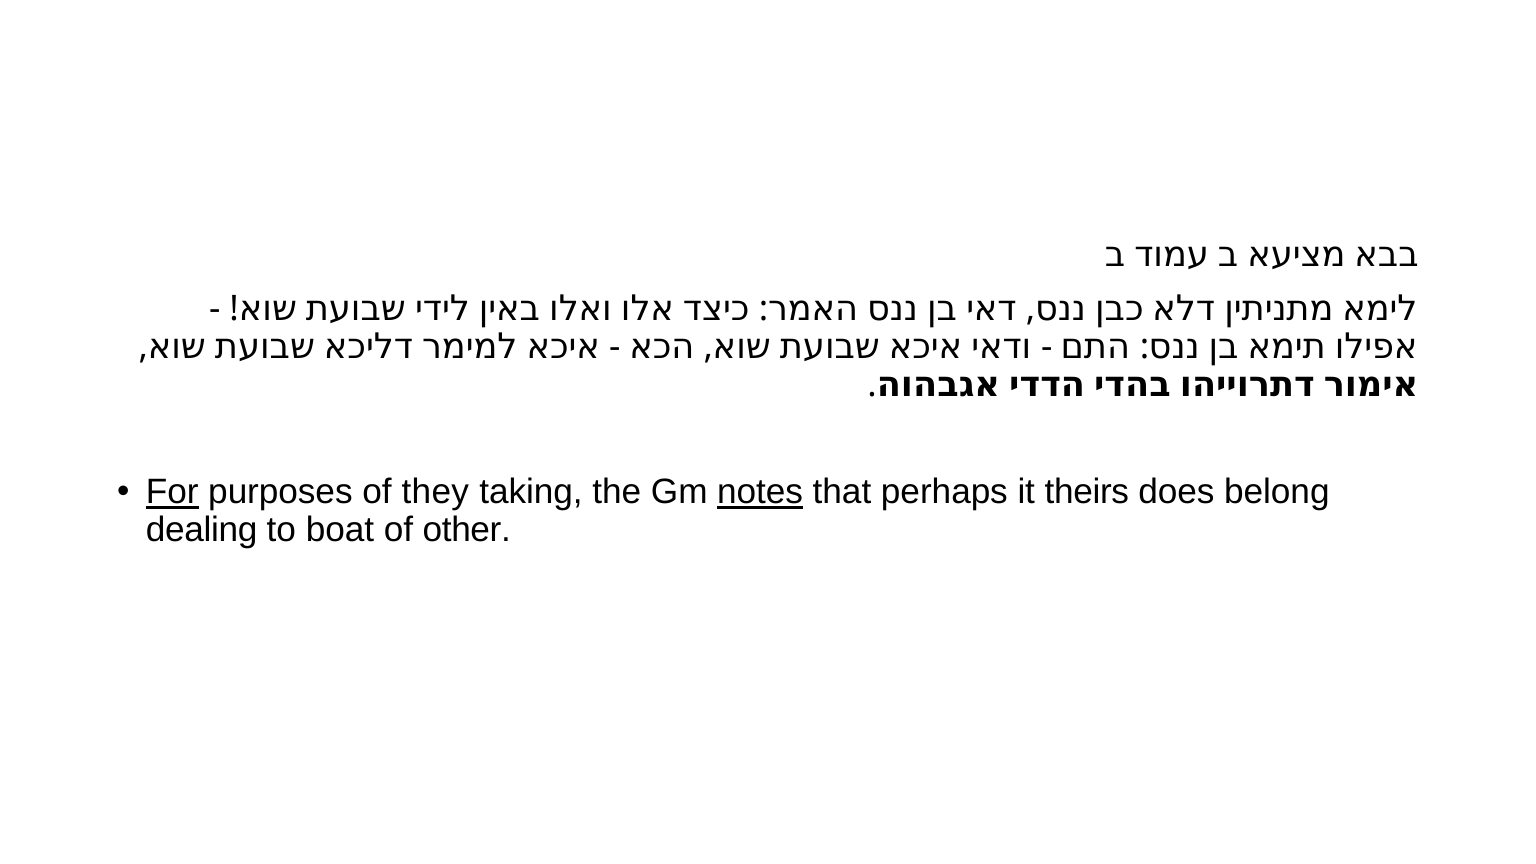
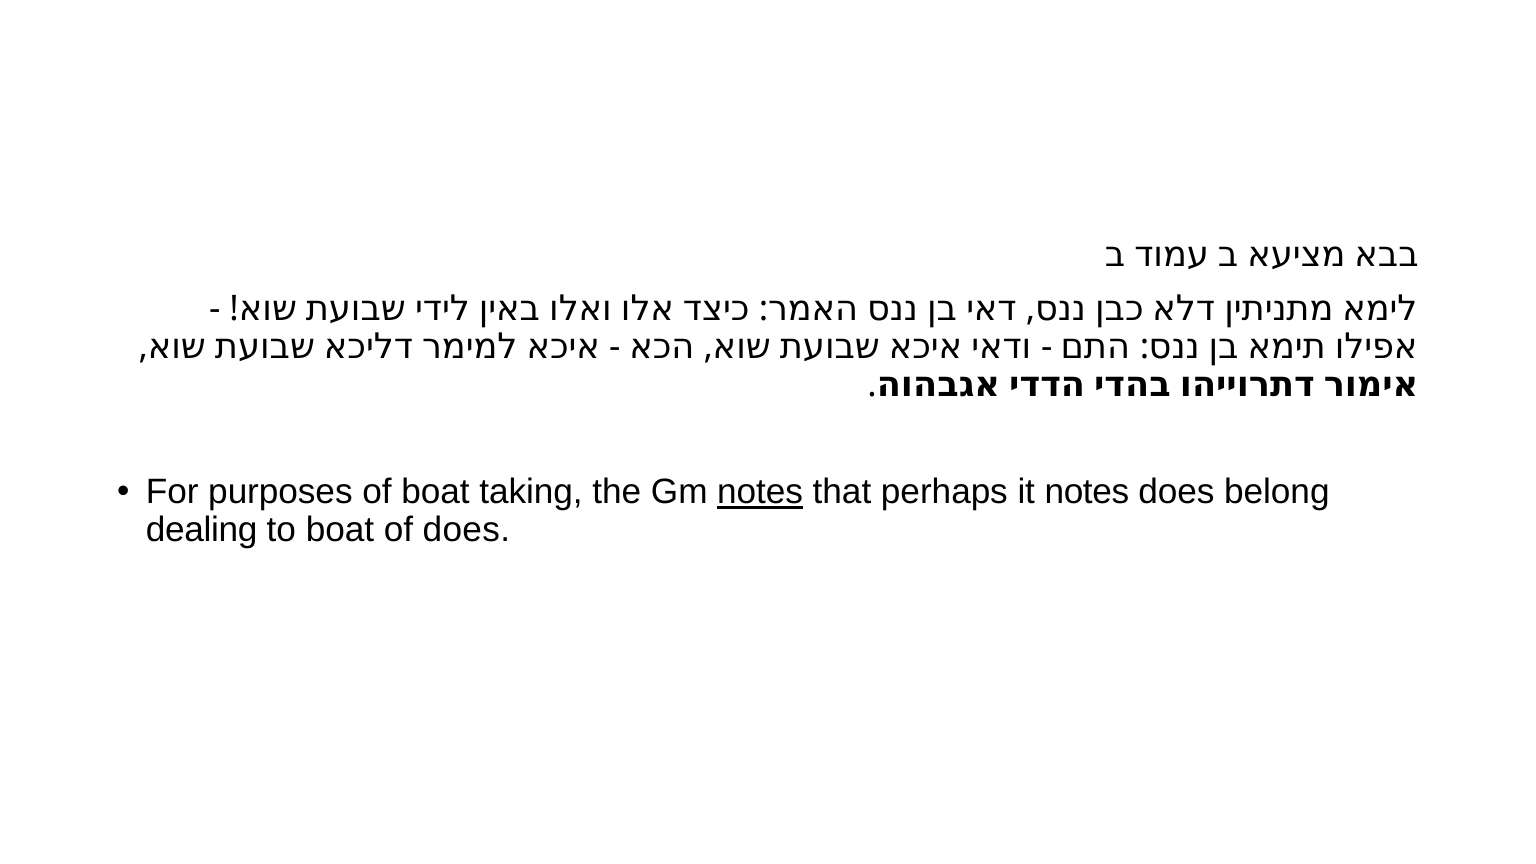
For underline: present -> none
of they: they -> boat
it theirs: theirs -> notes
of other: other -> does
